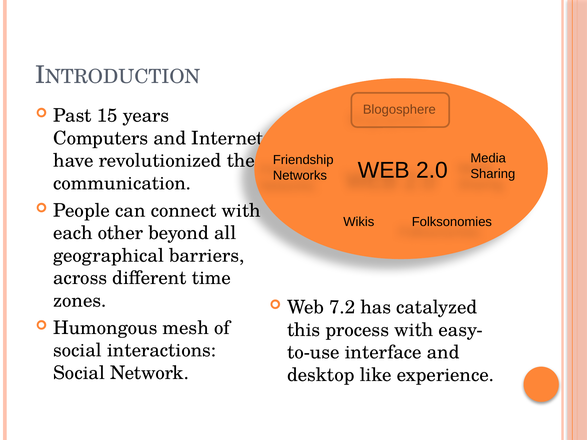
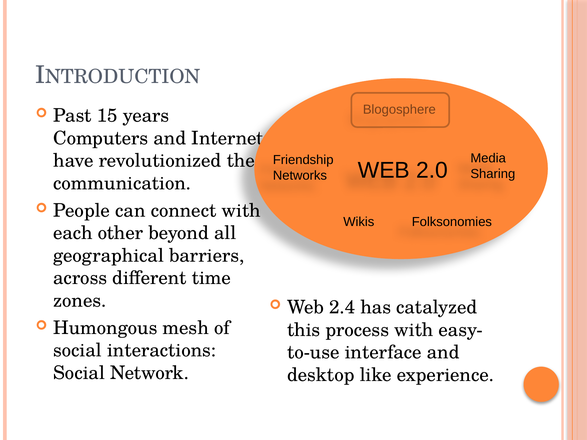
7.2: 7.2 -> 2.4
